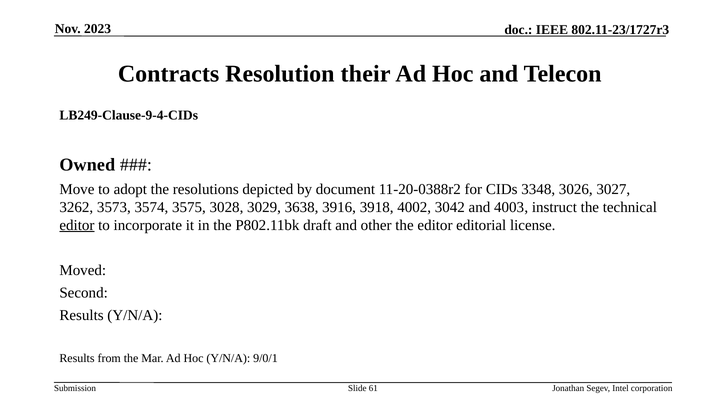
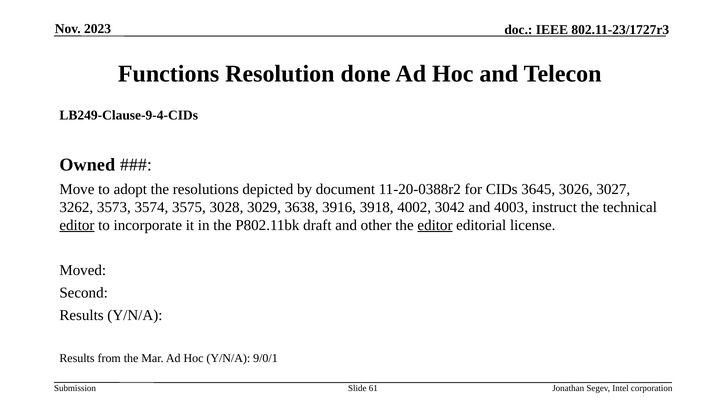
Contracts: Contracts -> Functions
their: their -> done
3348: 3348 -> 3645
editor at (435, 225) underline: none -> present
